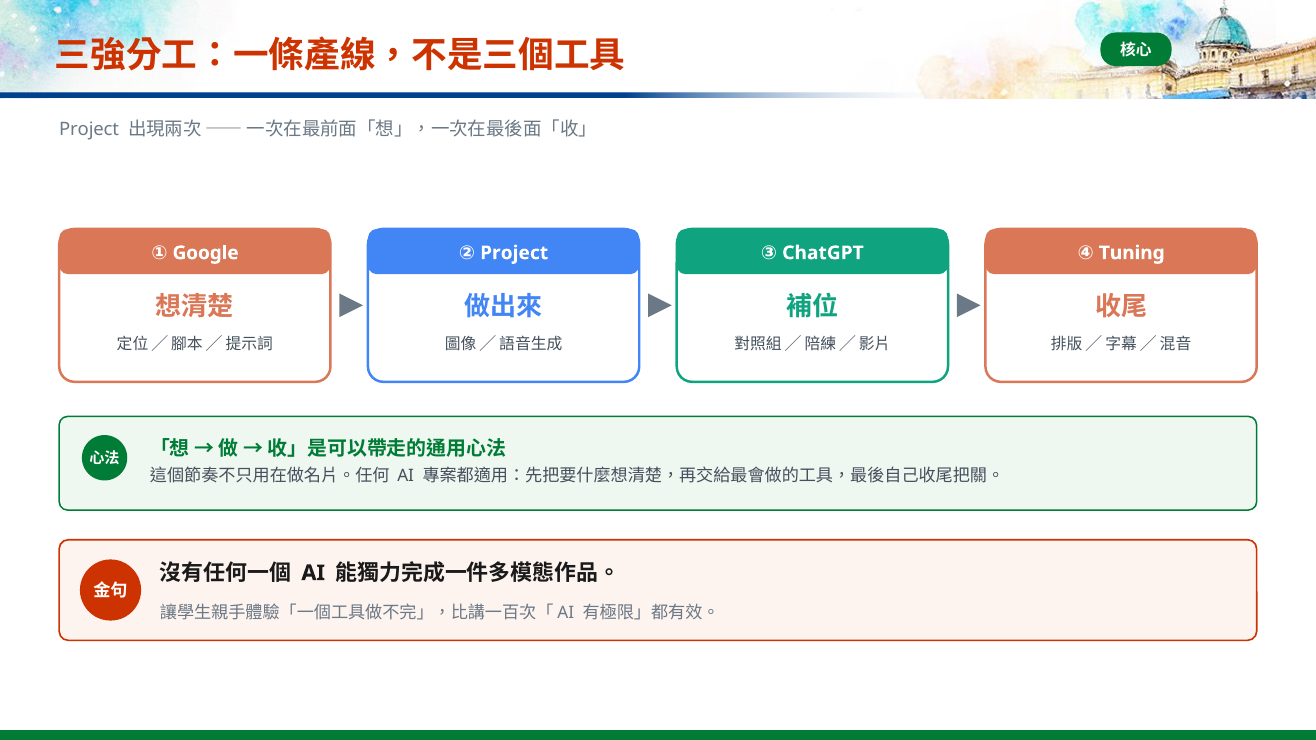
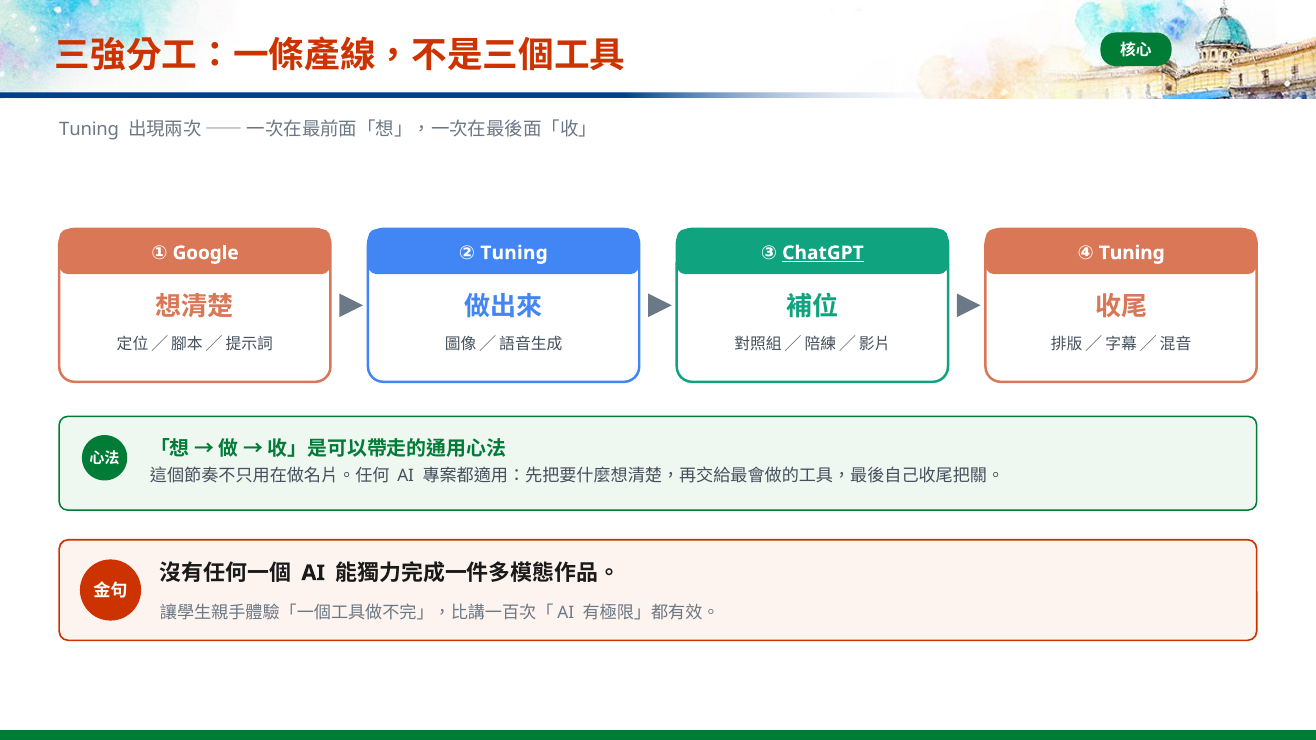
Project at (89, 129): Project -> Tuning
② Project: Project -> Tuning
ChatGPT underline: none -> present
